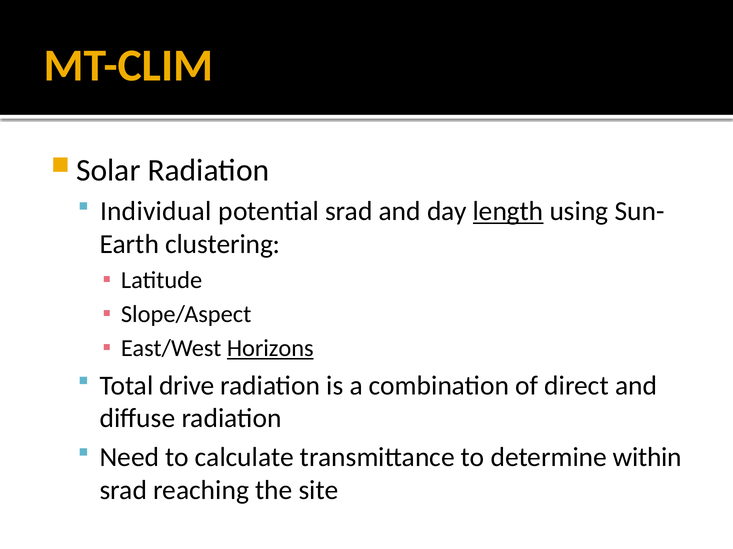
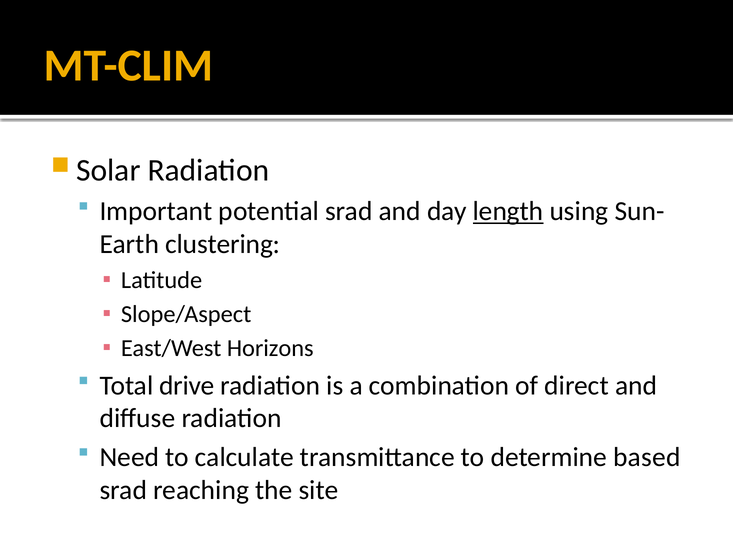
Individual: Individual -> Important
Horizons underline: present -> none
within: within -> based
